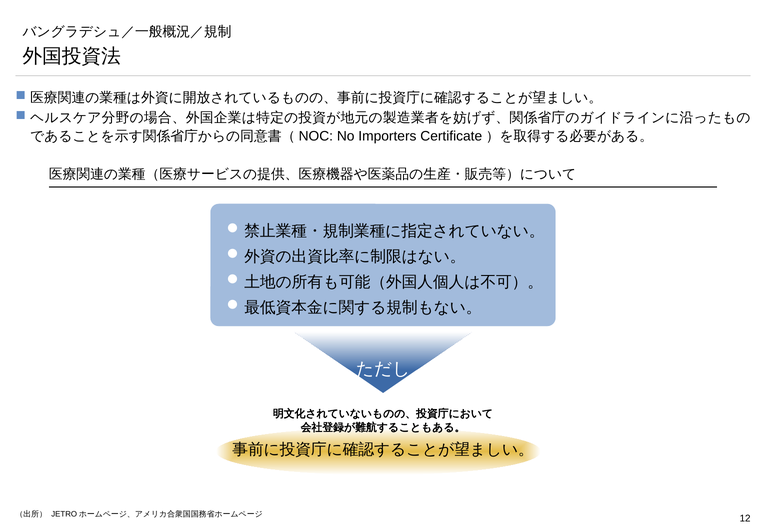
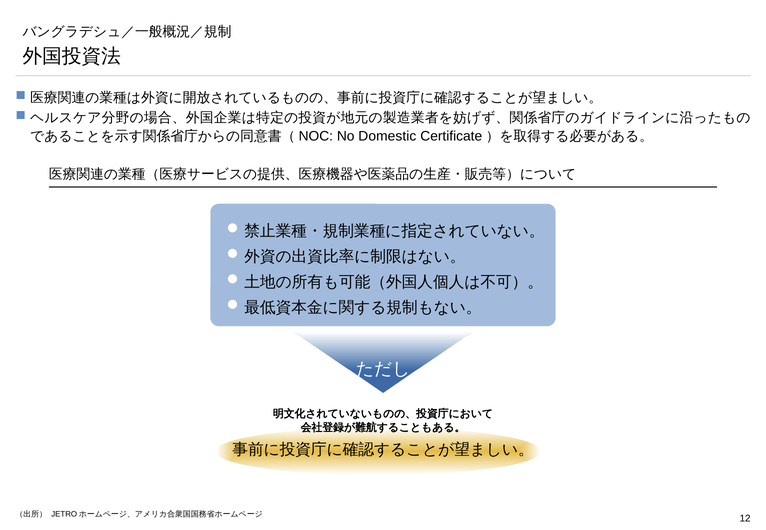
Importers: Importers -> Domestic
